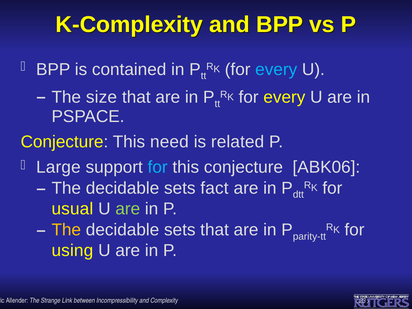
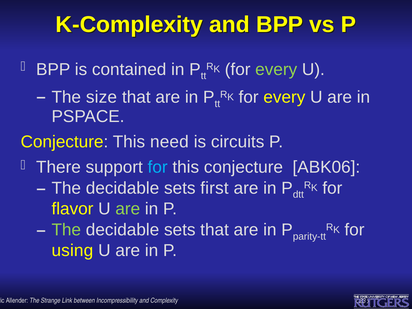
every at (276, 69) colour: light blue -> light green
related: related -> circuits
Large: Large -> There
fact: fact -> first
usual: usual -> flavor
The at (66, 230) colour: yellow -> light green
